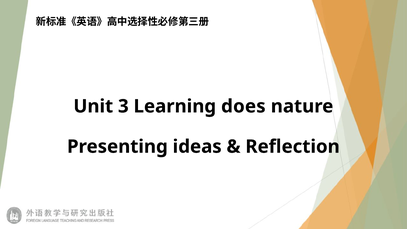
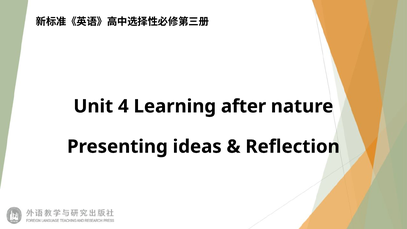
3: 3 -> 4
does: does -> after
